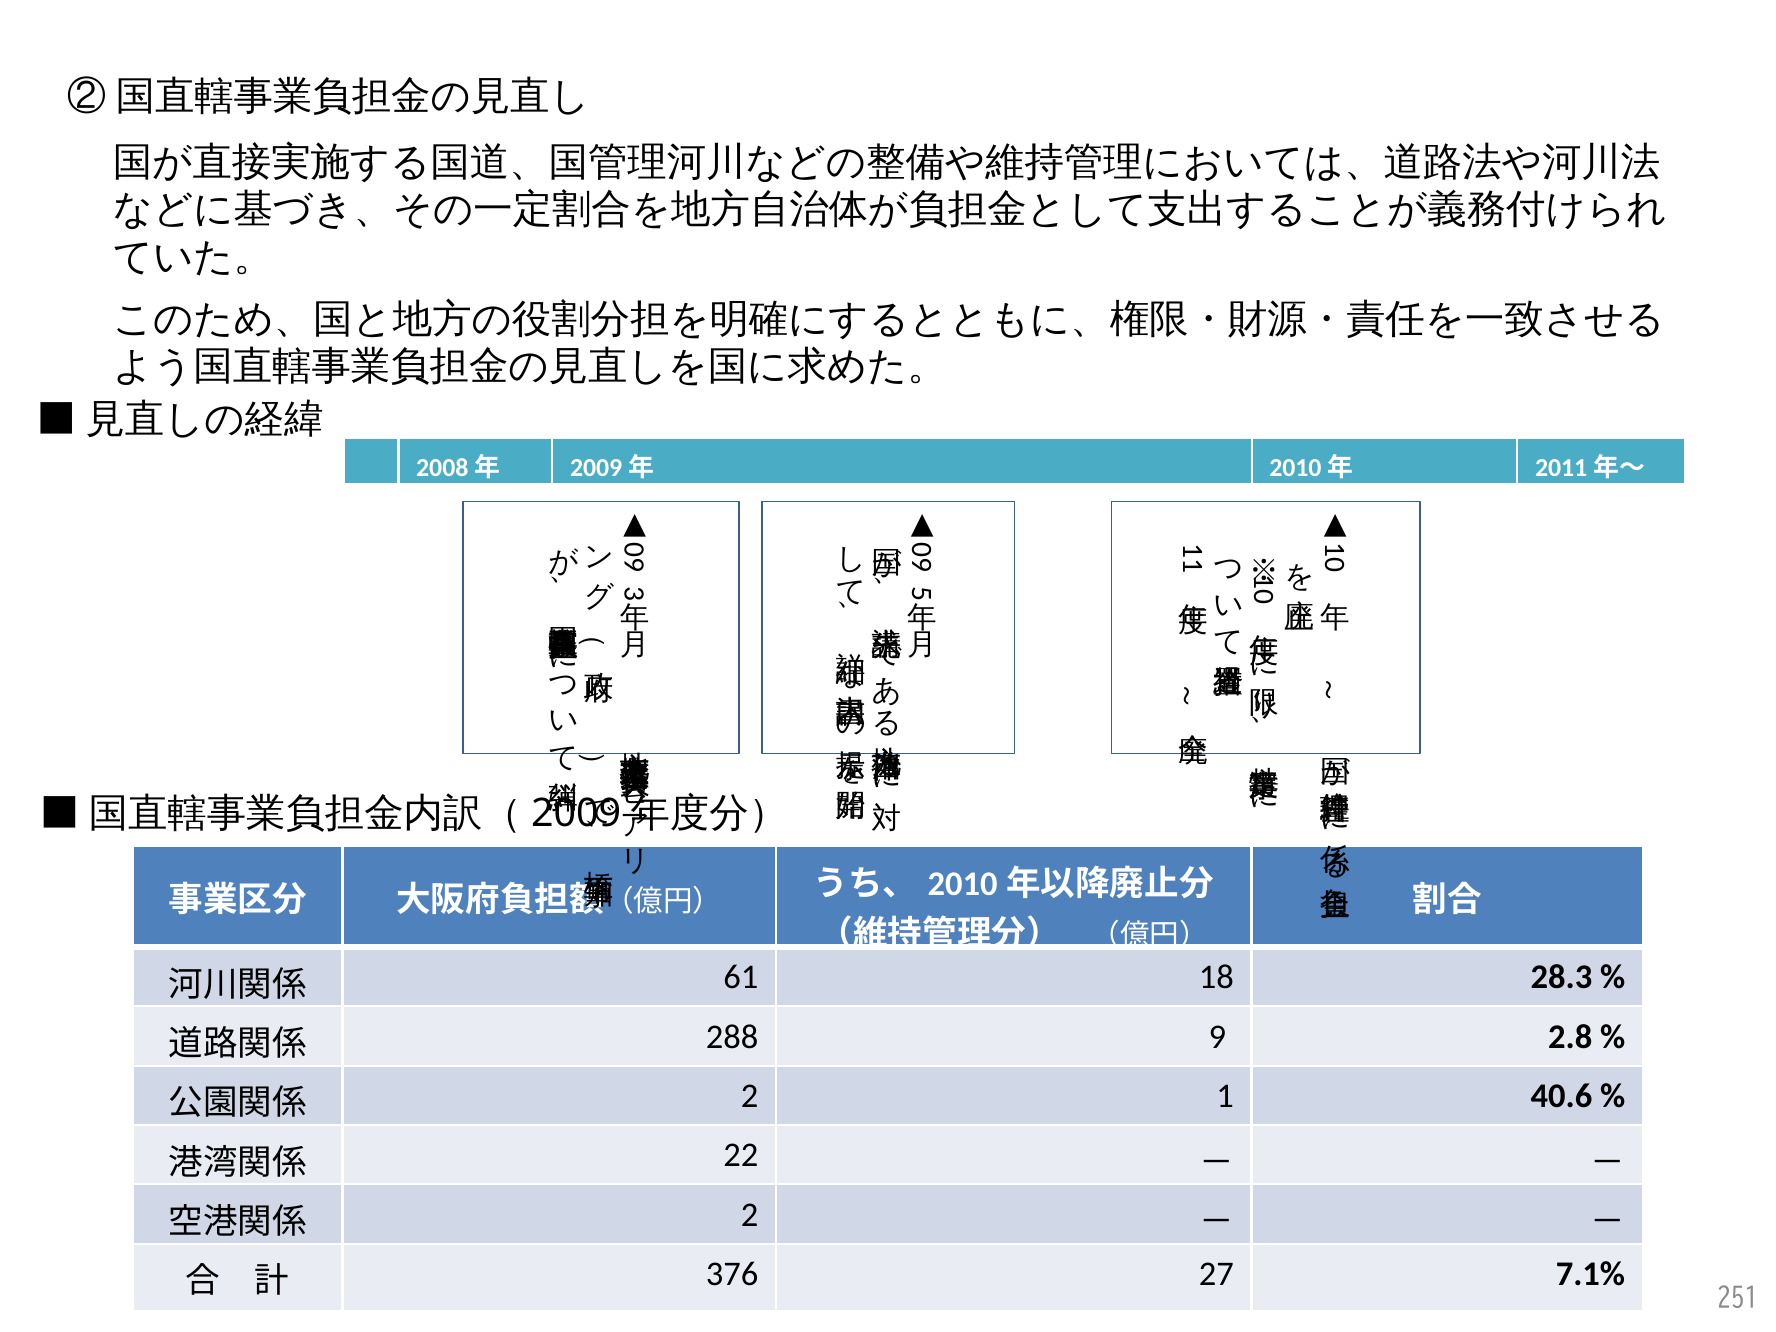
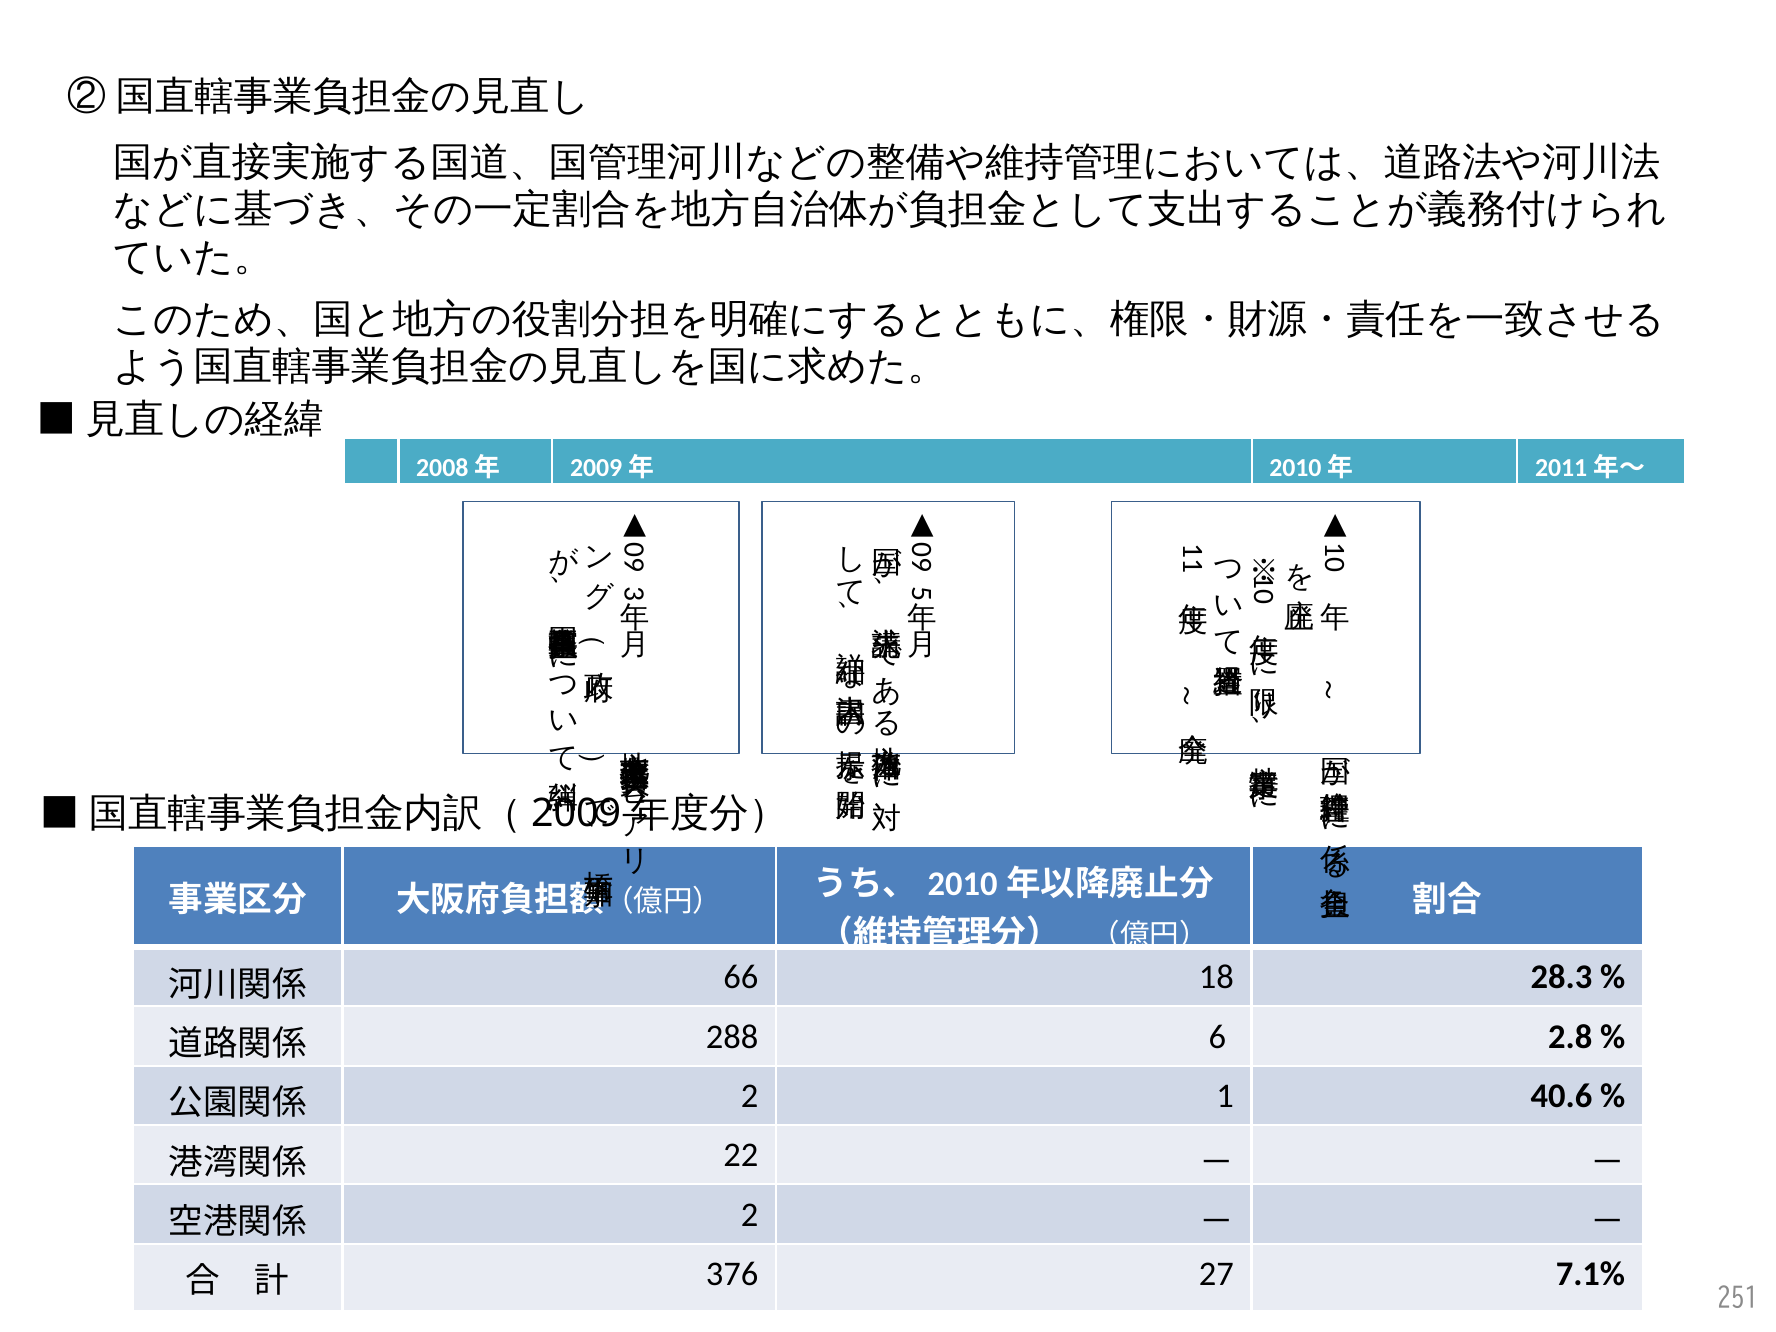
61: 61 -> 66
288 9: 9 -> 6
